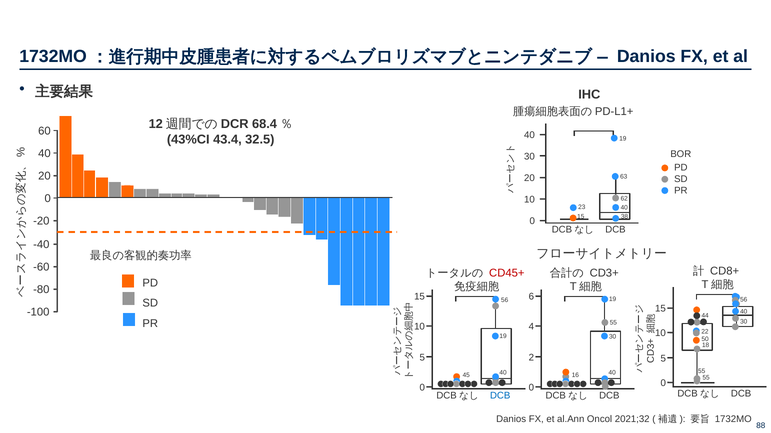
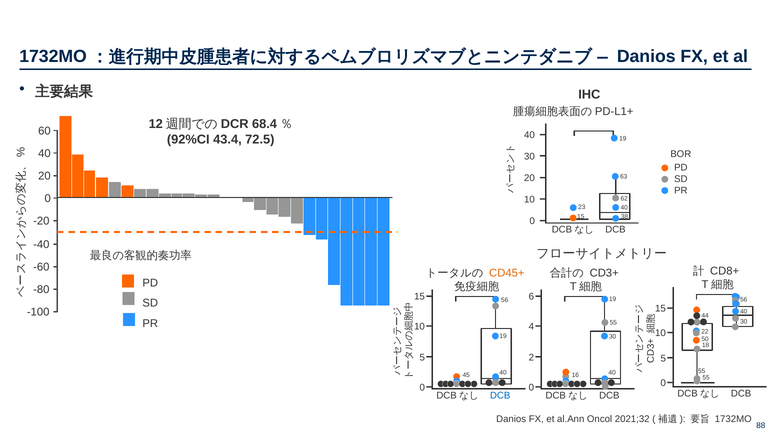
43%CI: 43%CI -> 92%CI
32.5: 32.5 -> 72.5
CD45+ colour: red -> orange
